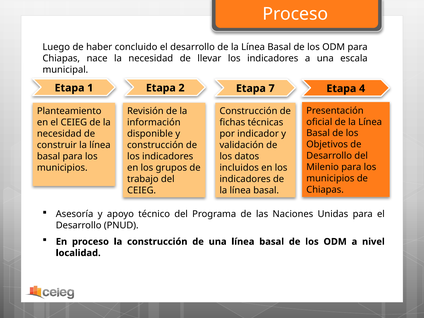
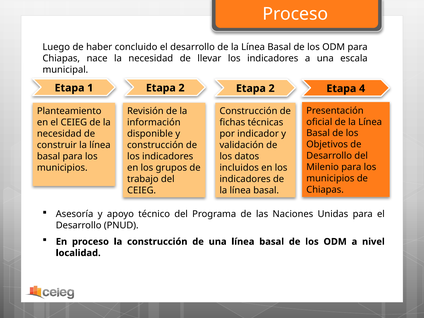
2 Etapa 7: 7 -> 2
